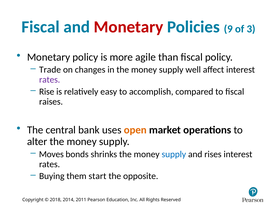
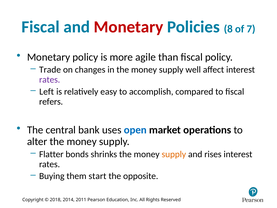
9: 9 -> 8
3: 3 -> 7
Rise: Rise -> Left
raises: raises -> refers
open colour: orange -> blue
Moves: Moves -> Flatter
supply at (174, 154) colour: blue -> orange
